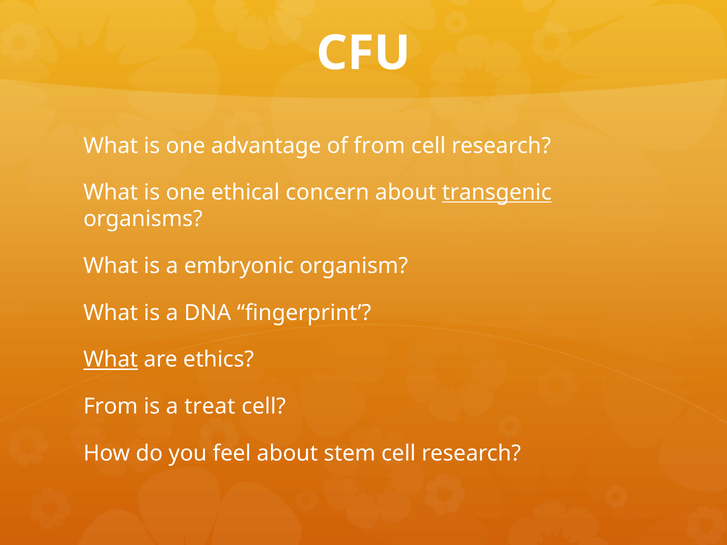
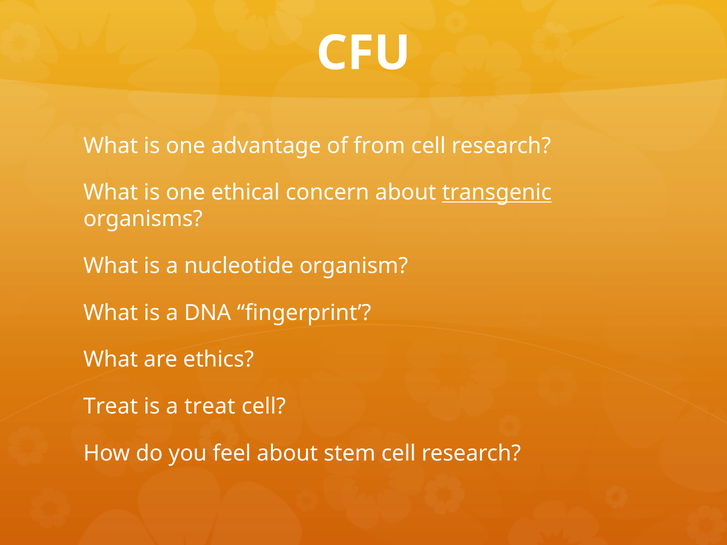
embryonic: embryonic -> nucleotide
What at (111, 360) underline: present -> none
From at (111, 407): From -> Treat
